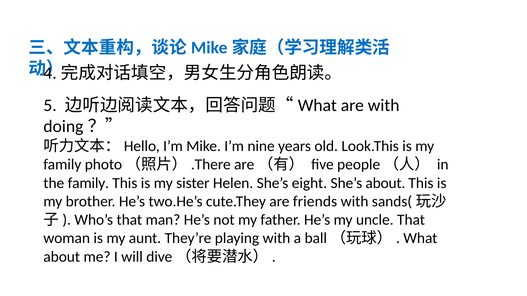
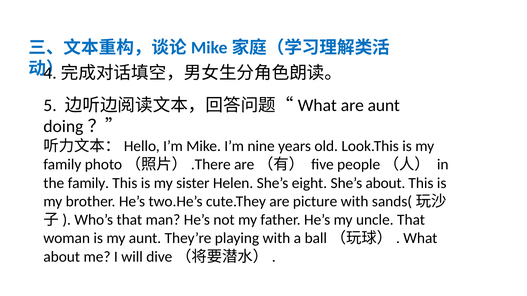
are with: with -> aunt
friends: friends -> picture
